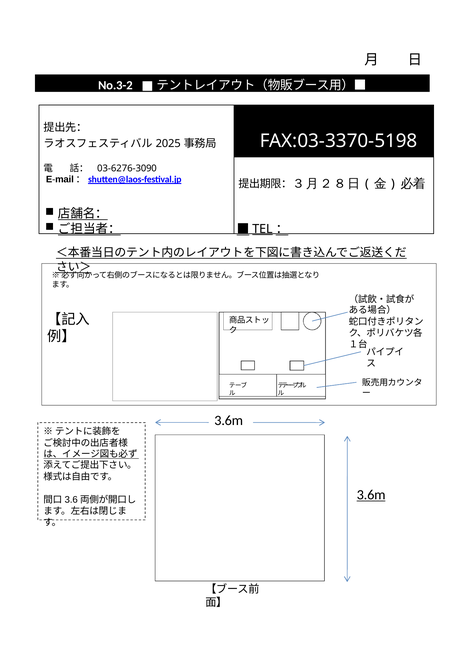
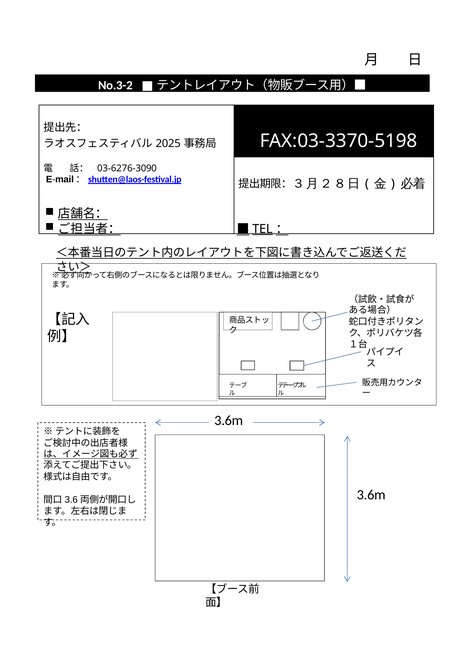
3.6m at (371, 495) underline: present -> none
